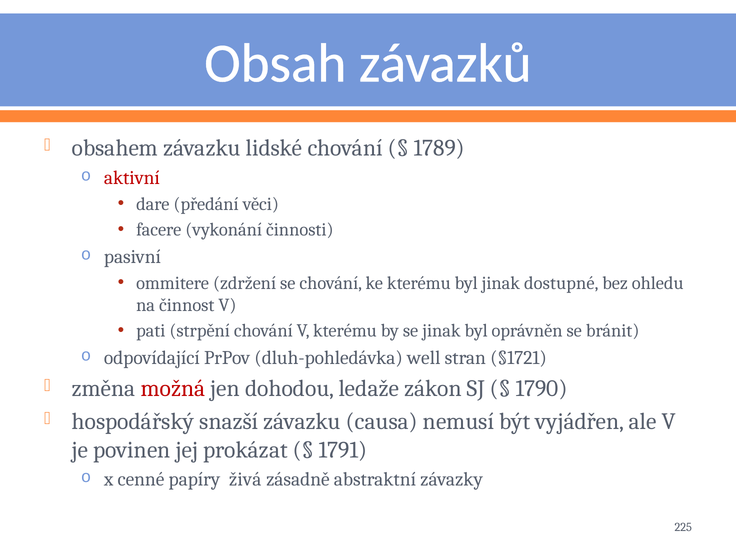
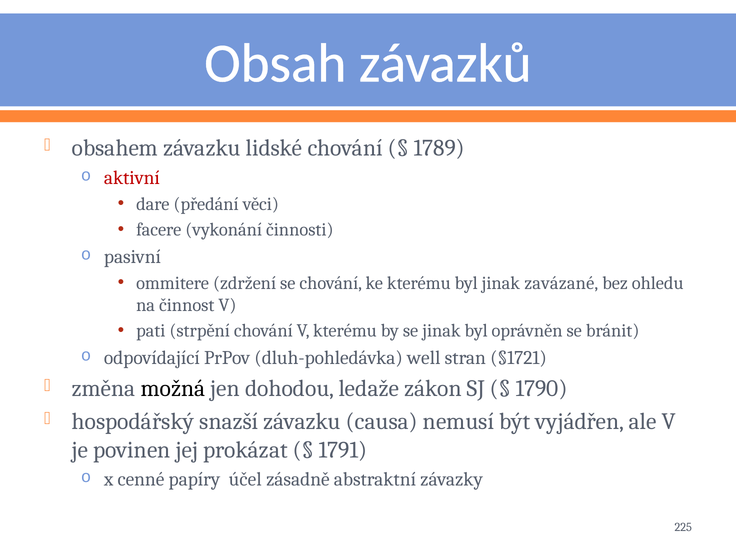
dostupné: dostupné -> zavázané
možná colour: red -> black
živá: živá -> účel
